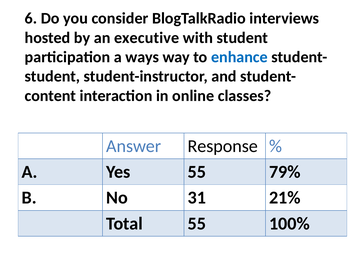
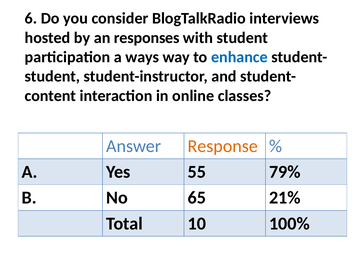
executive: executive -> responses
Response colour: black -> orange
31: 31 -> 65
Total 55: 55 -> 10
